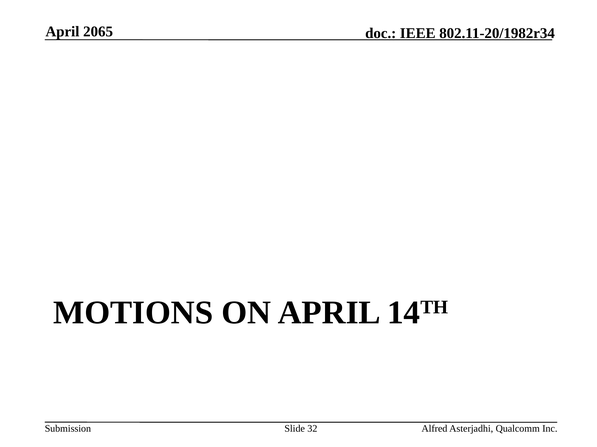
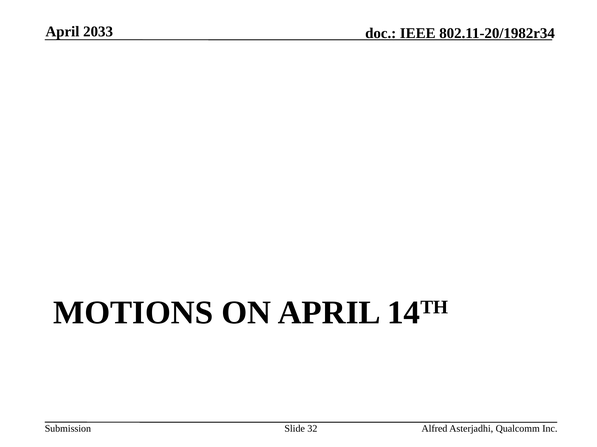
2065: 2065 -> 2033
